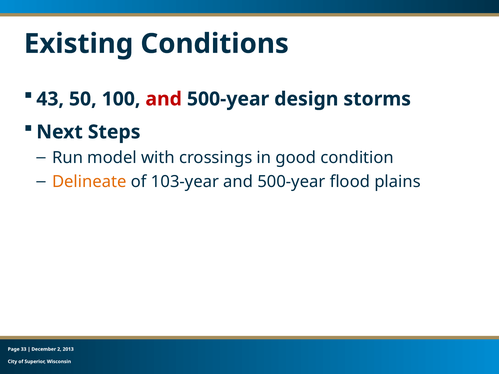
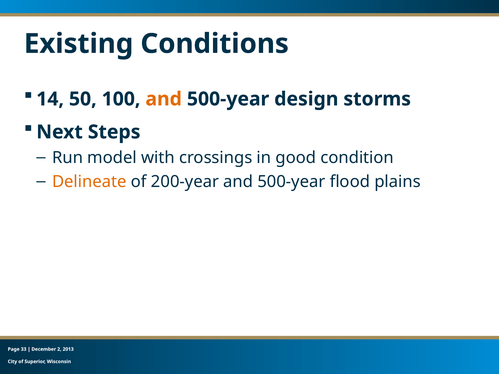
43: 43 -> 14
and at (164, 99) colour: red -> orange
103-year: 103-year -> 200-year
